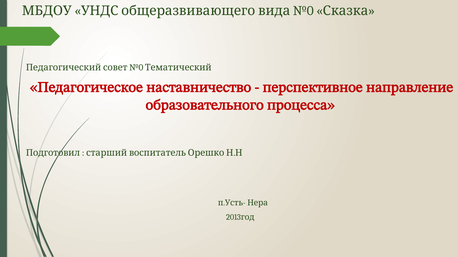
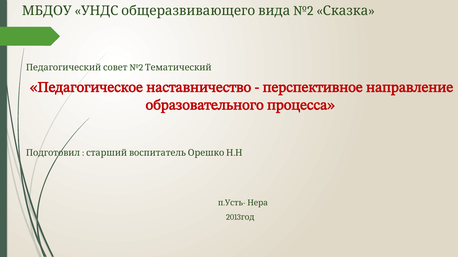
№0 at (303, 11): №0 -> №2
№0 at (136, 68): №0 -> №2
